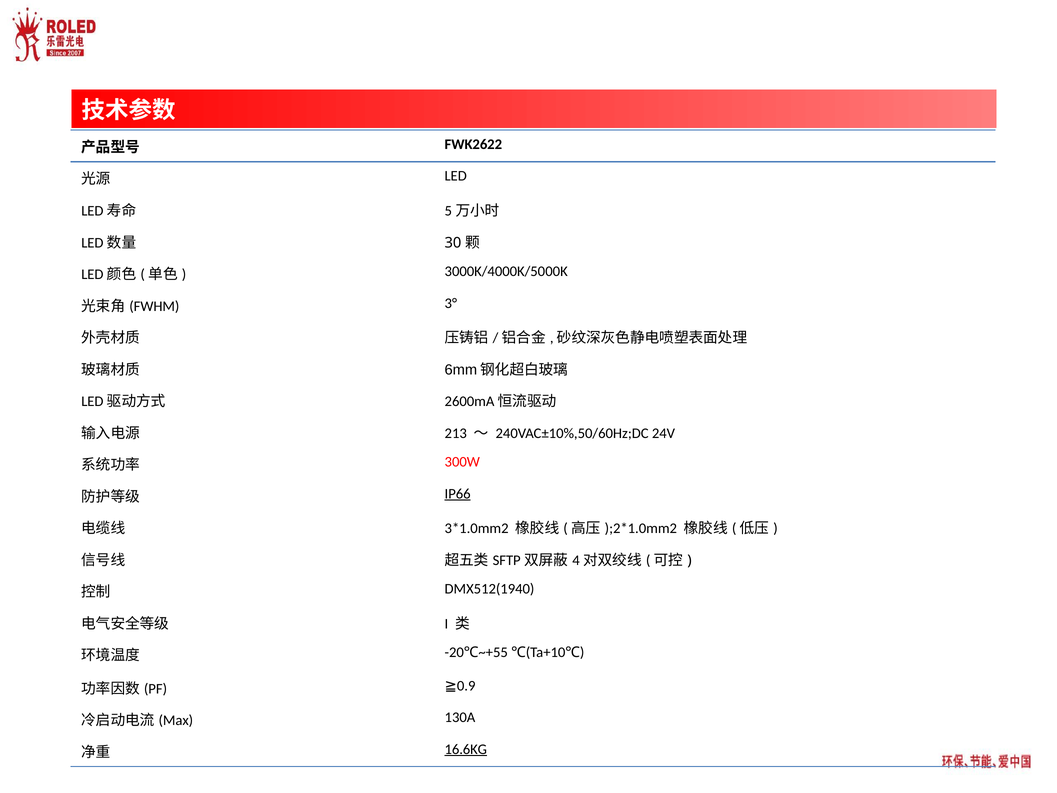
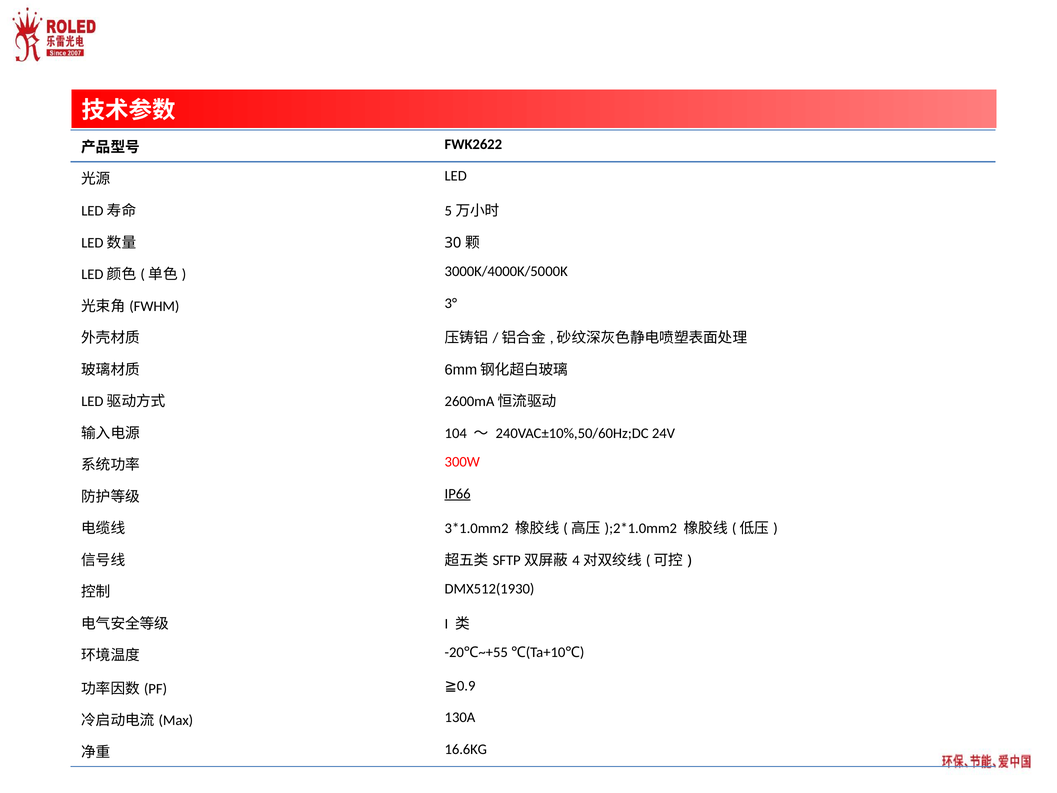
213: 213 -> 104
DMX512(1940: DMX512(1940 -> DMX512(1930
16.6KG underline: present -> none
